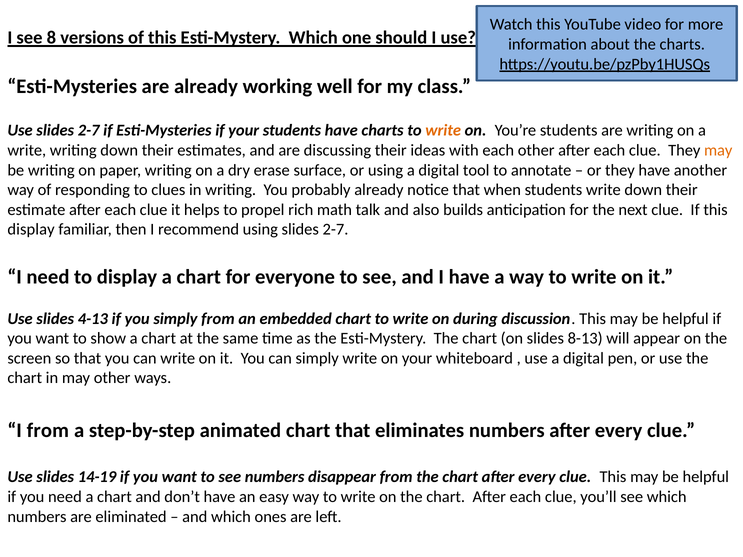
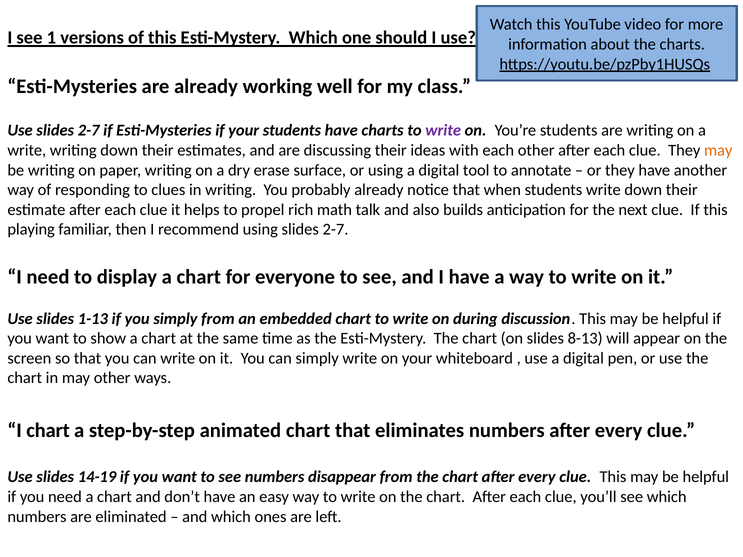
8: 8 -> 1
write at (443, 131) colour: orange -> purple
display at (31, 230): display -> playing
4-13: 4-13 -> 1-13
I from: from -> chart
